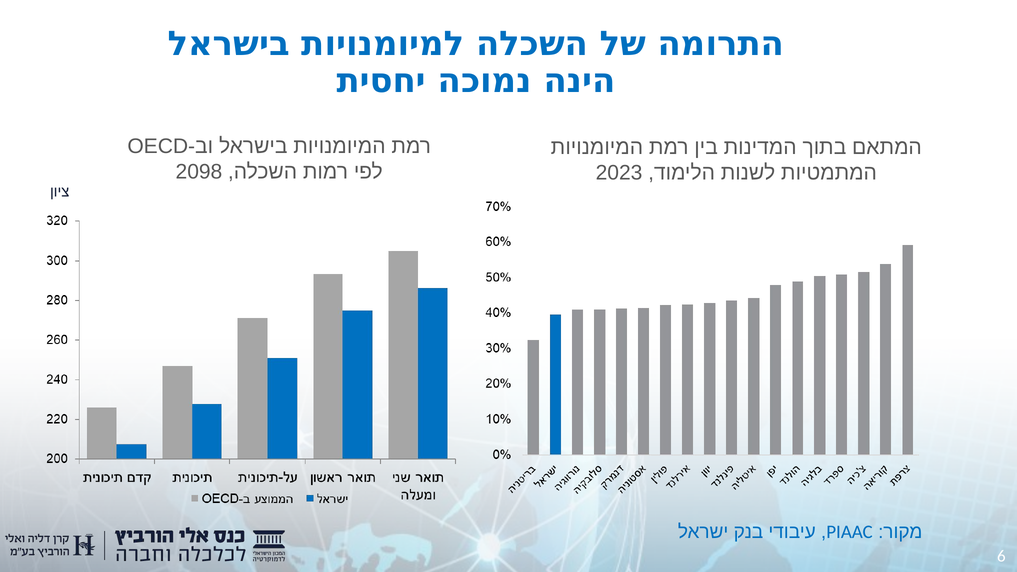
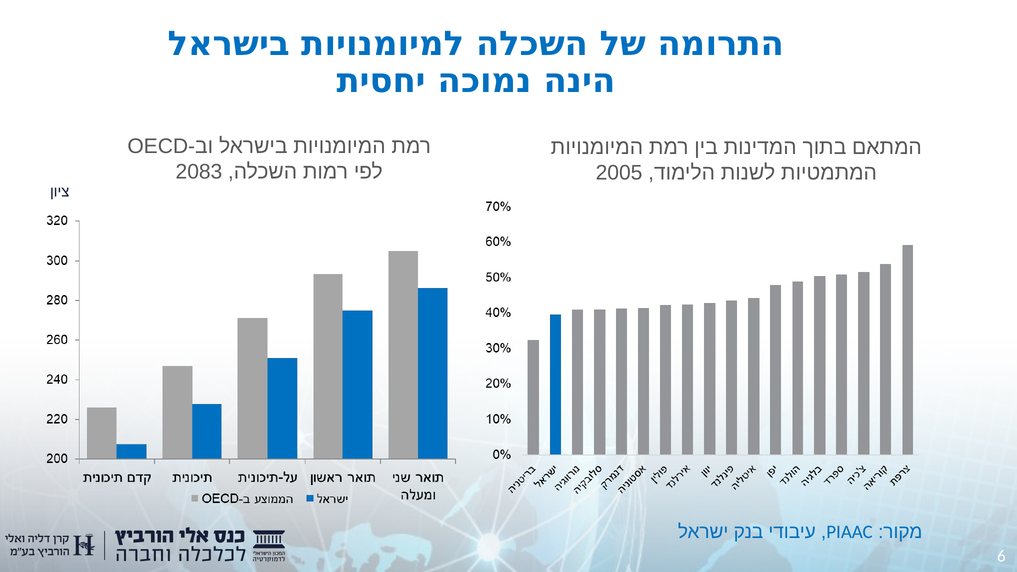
2098: 2098 -> 2083
2023: 2023 -> 2005
